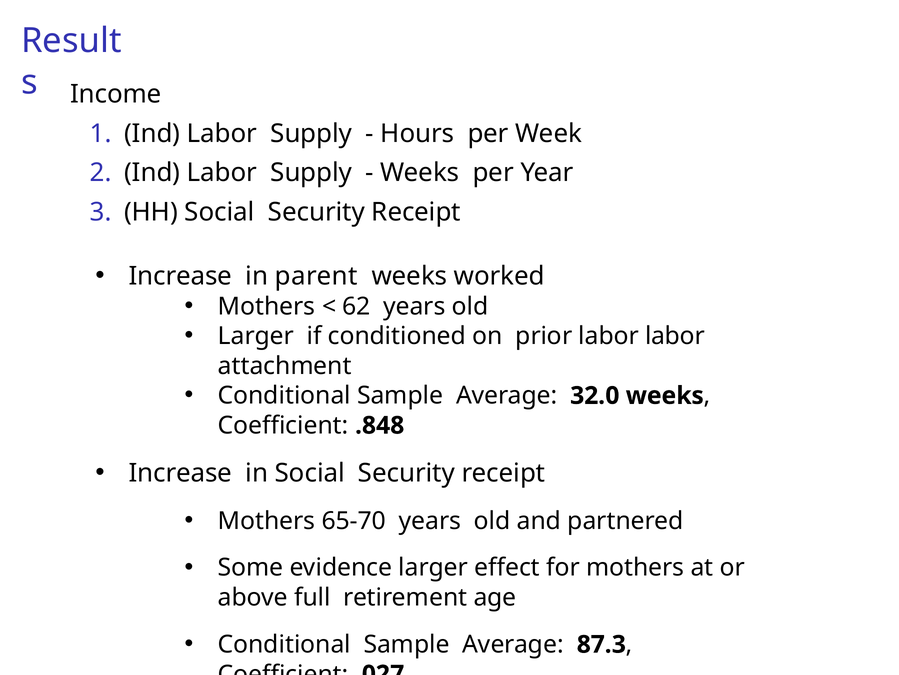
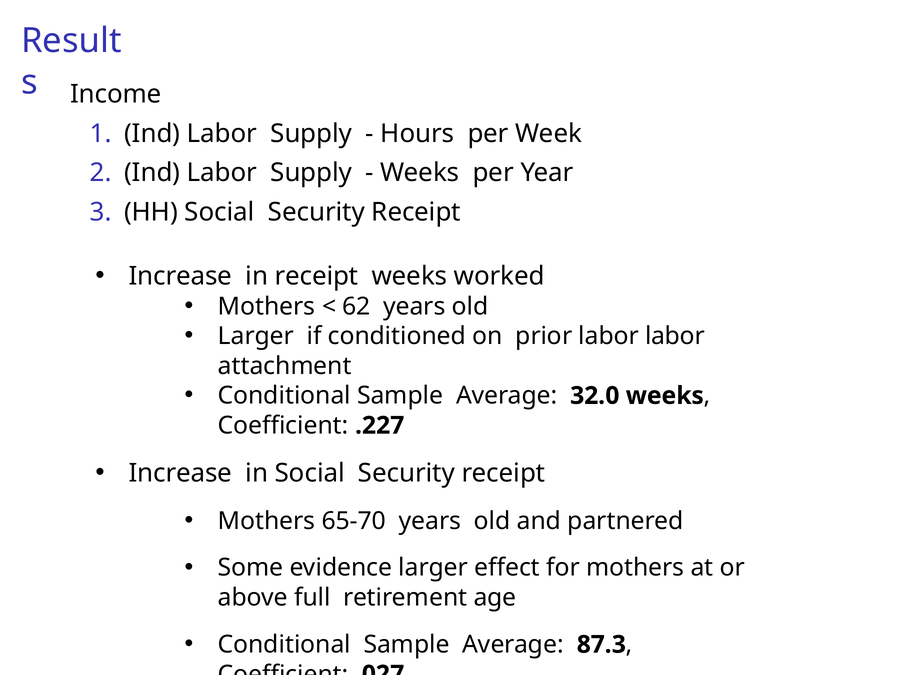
in parent: parent -> receipt
.848: .848 -> .227
